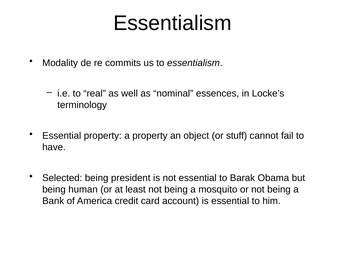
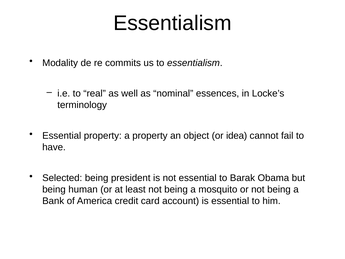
stuff: stuff -> idea
